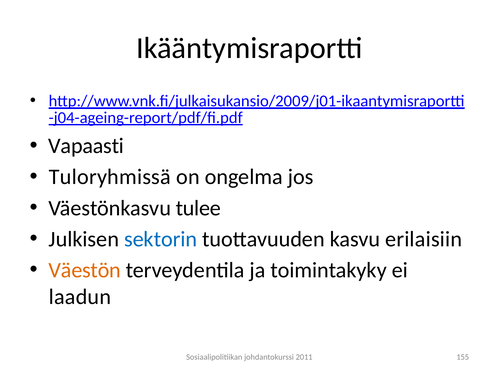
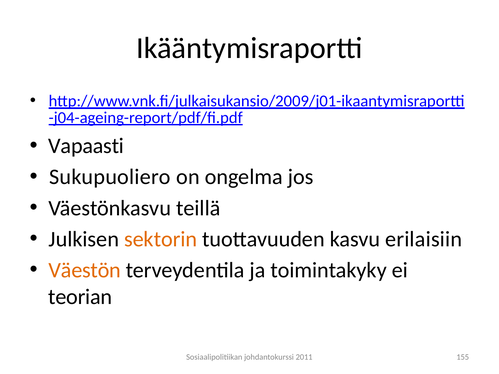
Tuloryhmissä: Tuloryhmissä -> Sukupuoliero
tulee: tulee -> teillä
sektorin colour: blue -> orange
laadun: laadun -> teorian
